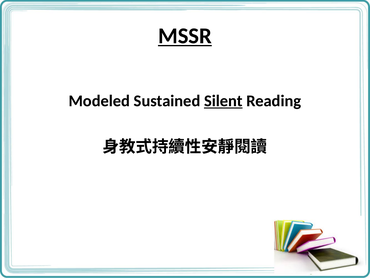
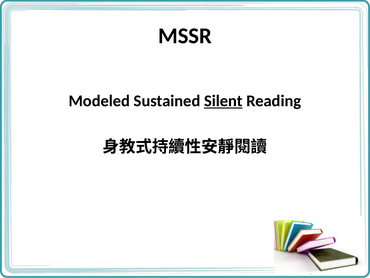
MSSR underline: present -> none
